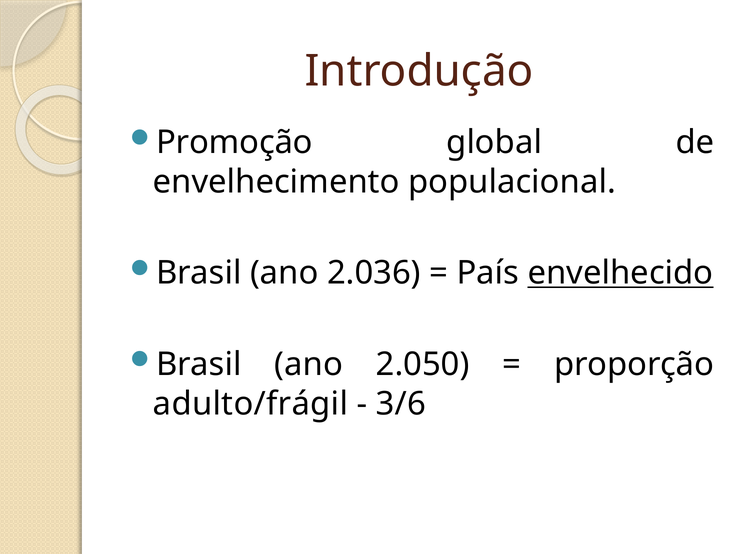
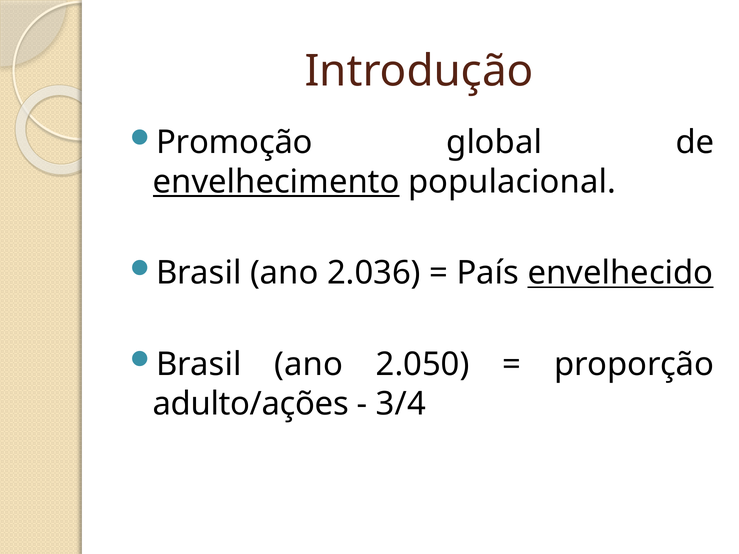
envelhecimento underline: none -> present
adulto/frágil: adulto/frágil -> adulto/ações
3/6: 3/6 -> 3/4
